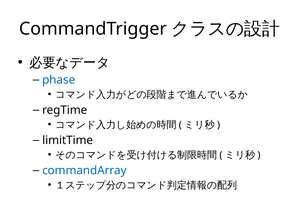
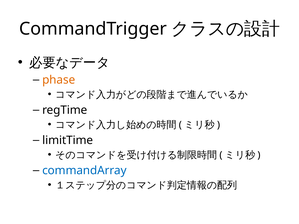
phase colour: blue -> orange
